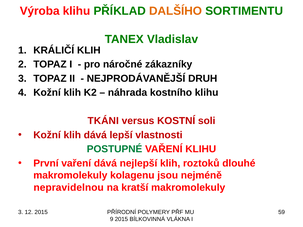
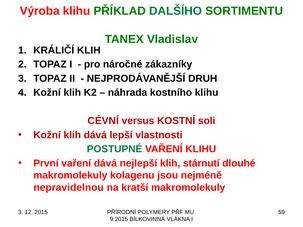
DALŠÍHO colour: orange -> green
TKÁNI: TKÁNI -> CÉVNÍ
roztoků: roztoků -> stárnutí
